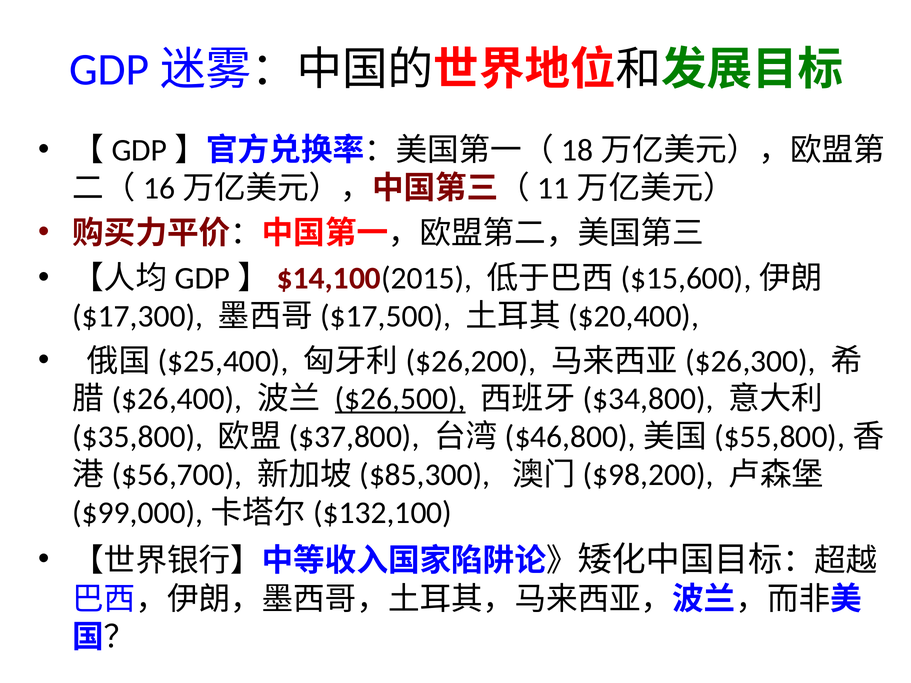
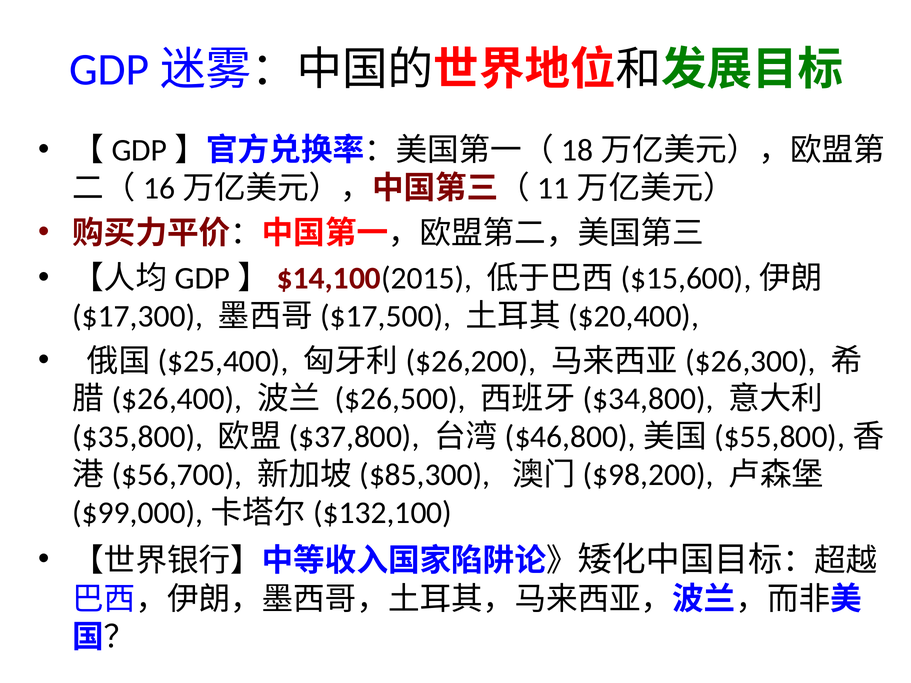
$26,500 underline: present -> none
